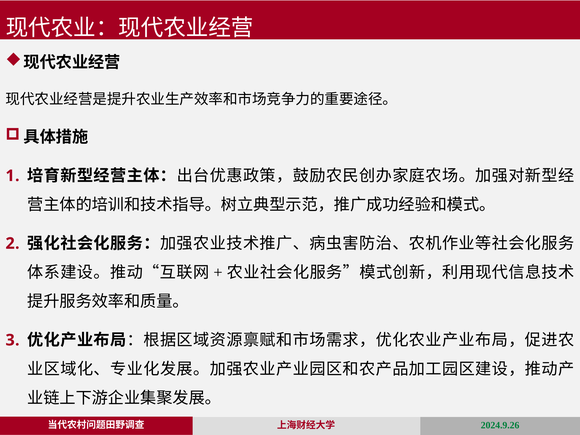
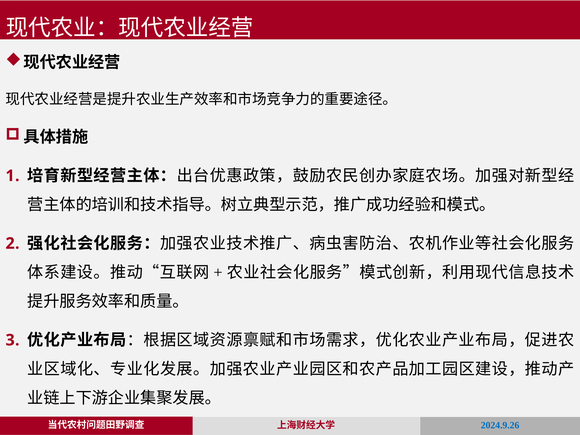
2024.9.26 colour: green -> blue
